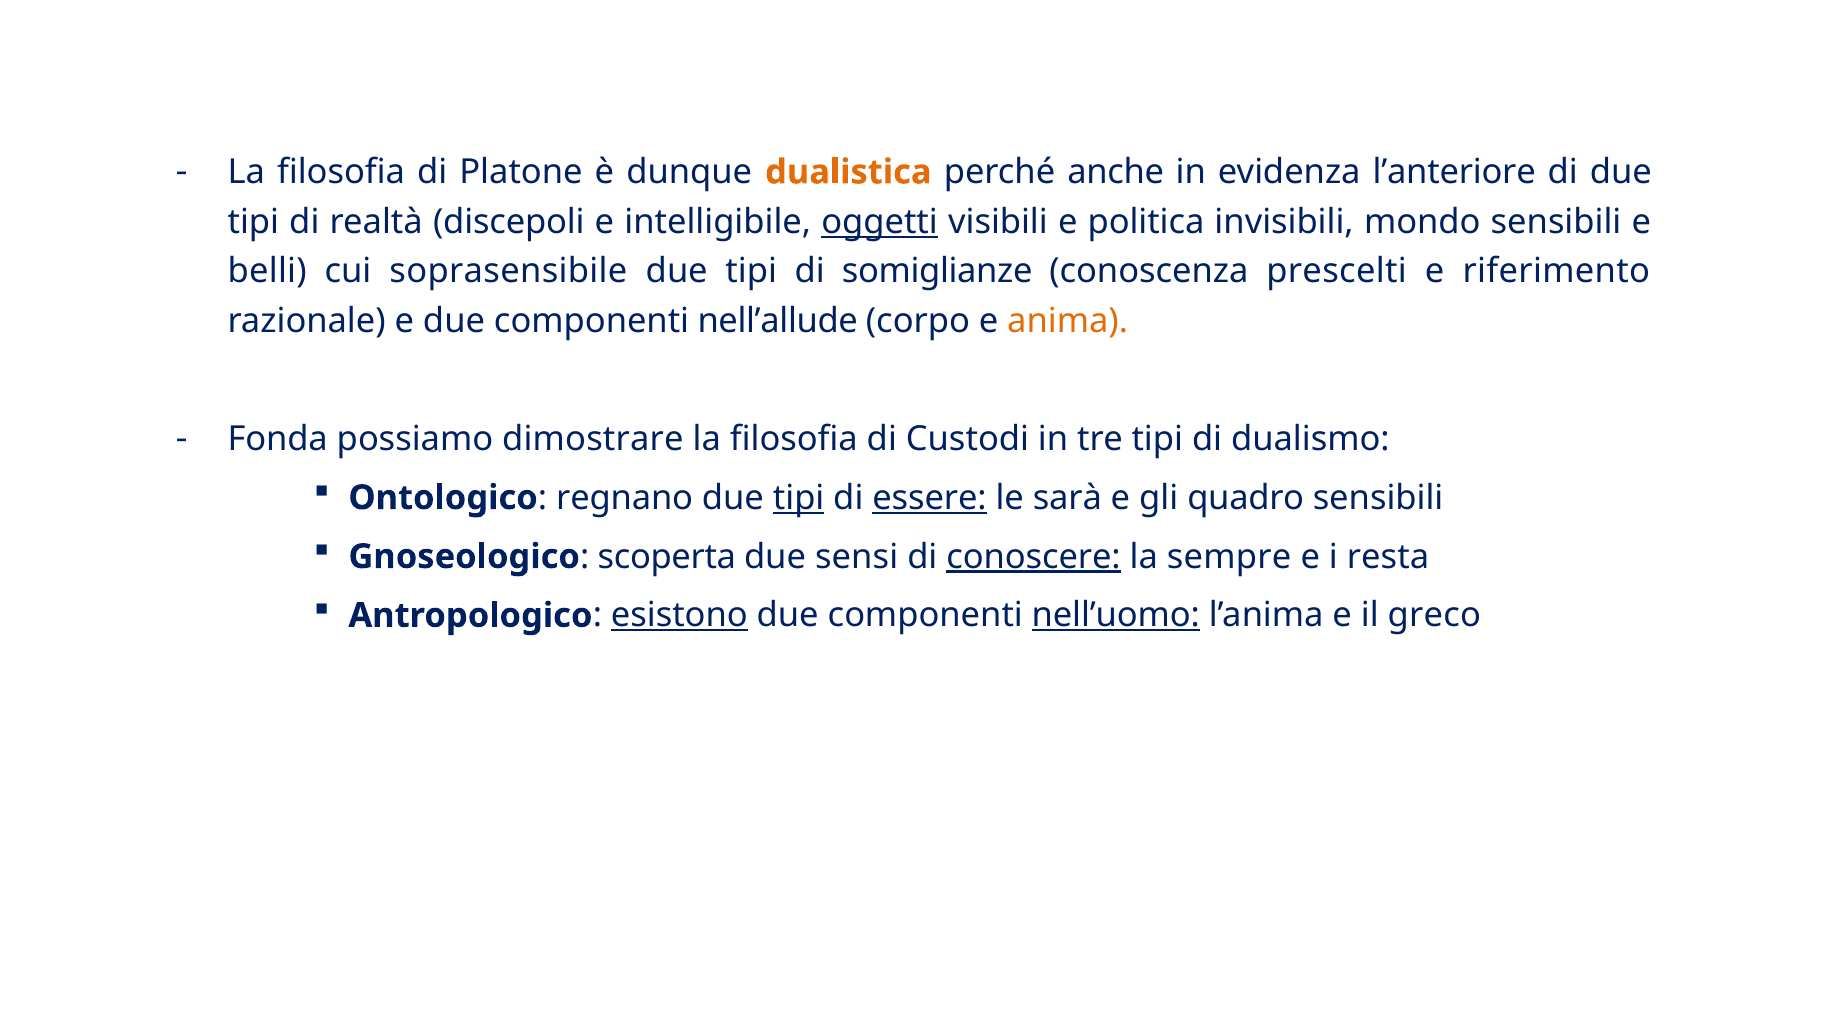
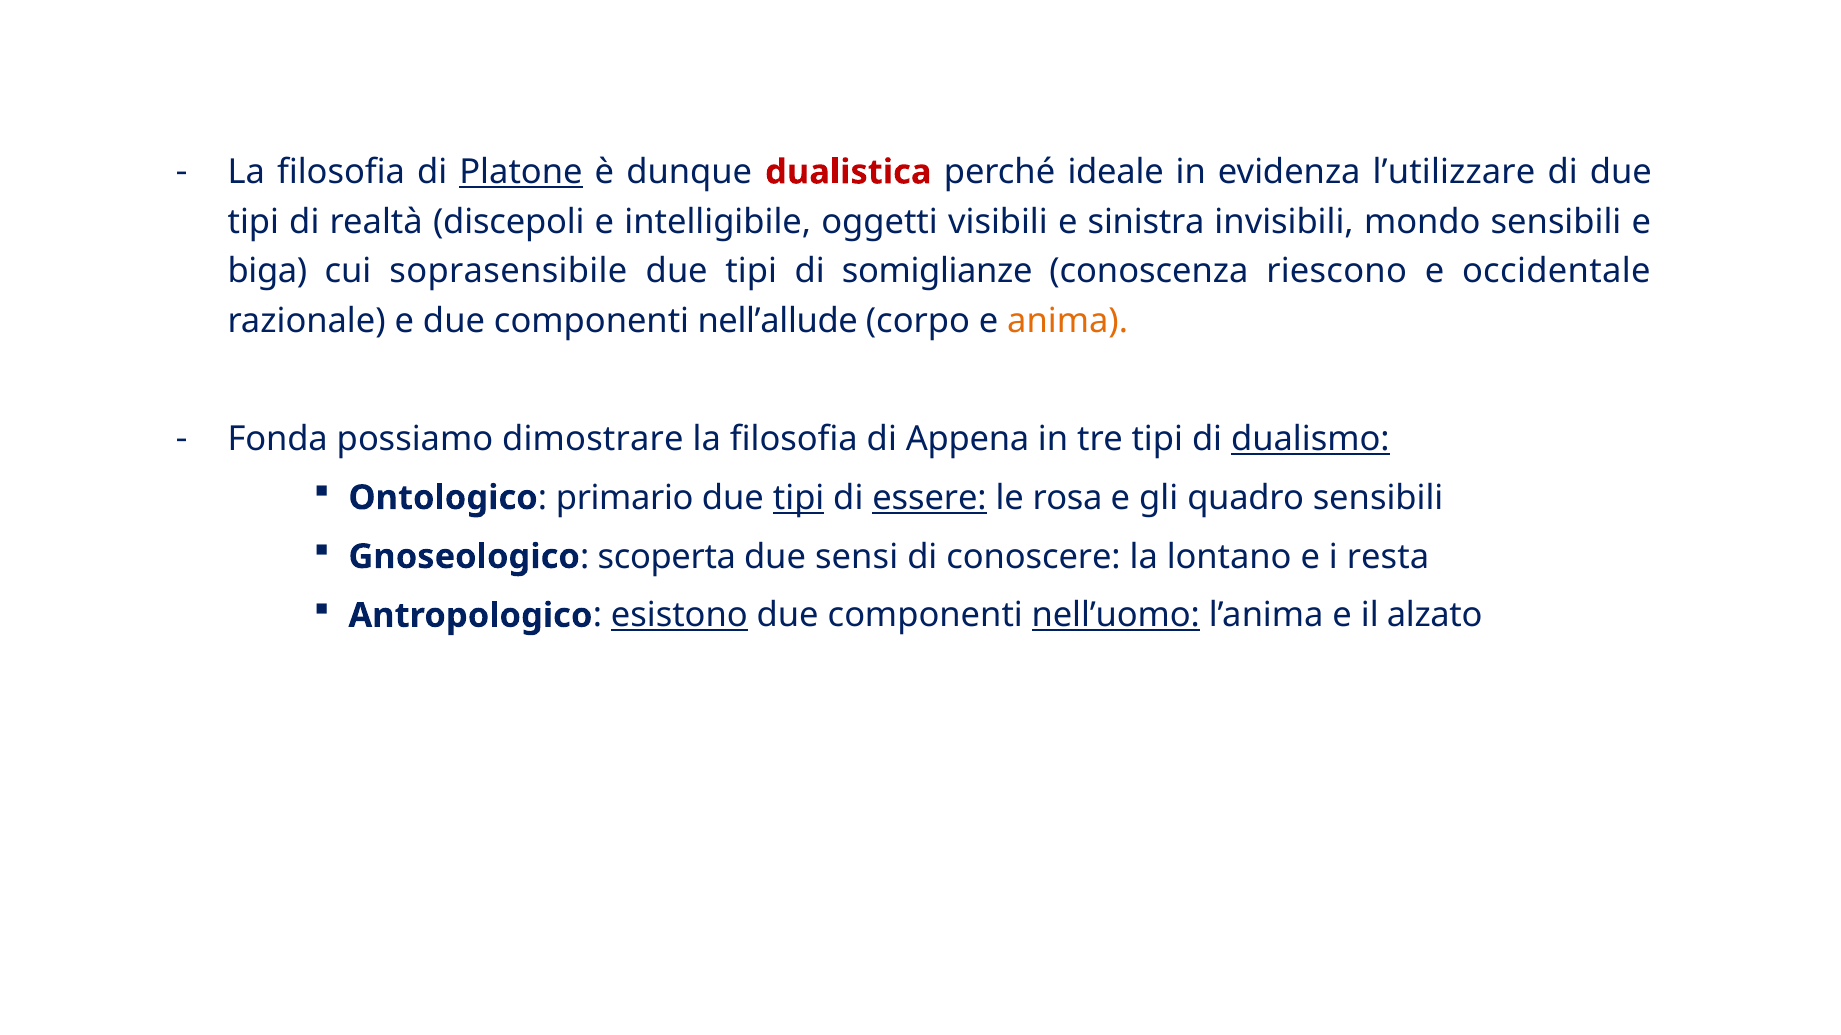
Platone underline: none -> present
dualistica colour: orange -> red
anche: anche -> ideale
l’anteriore: l’anteriore -> l’utilizzare
oggetti underline: present -> none
politica: politica -> sinistra
belli: belli -> biga
prescelti: prescelti -> riescono
riferimento: riferimento -> occidentale
Custodi: Custodi -> Appena
dualismo underline: none -> present
regnano: regnano -> primario
sarà: sarà -> rosa
conoscere underline: present -> none
sempre: sempre -> lontano
greco: greco -> alzato
